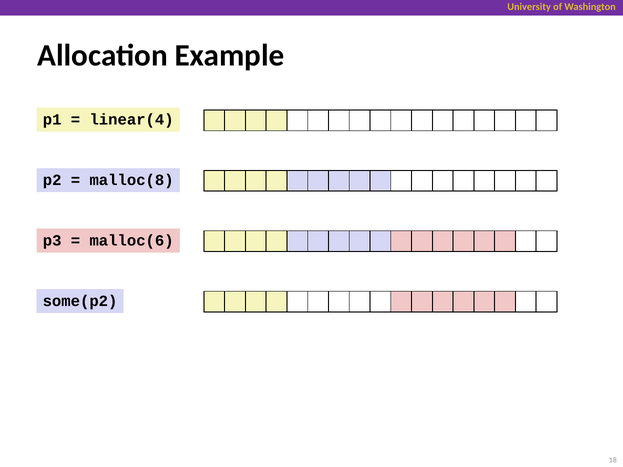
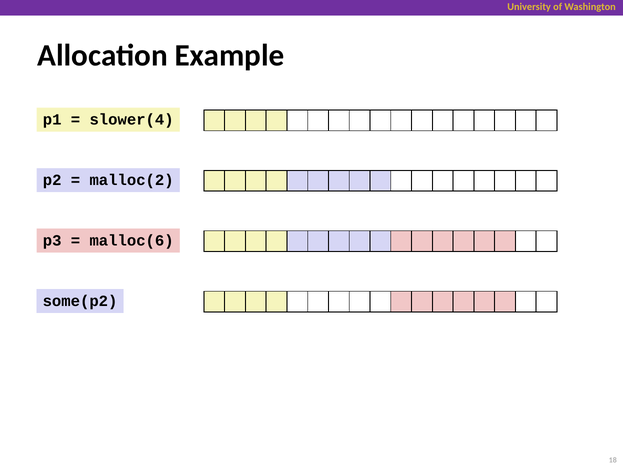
linear(4: linear(4 -> slower(4
malloc(8: malloc(8 -> malloc(2
